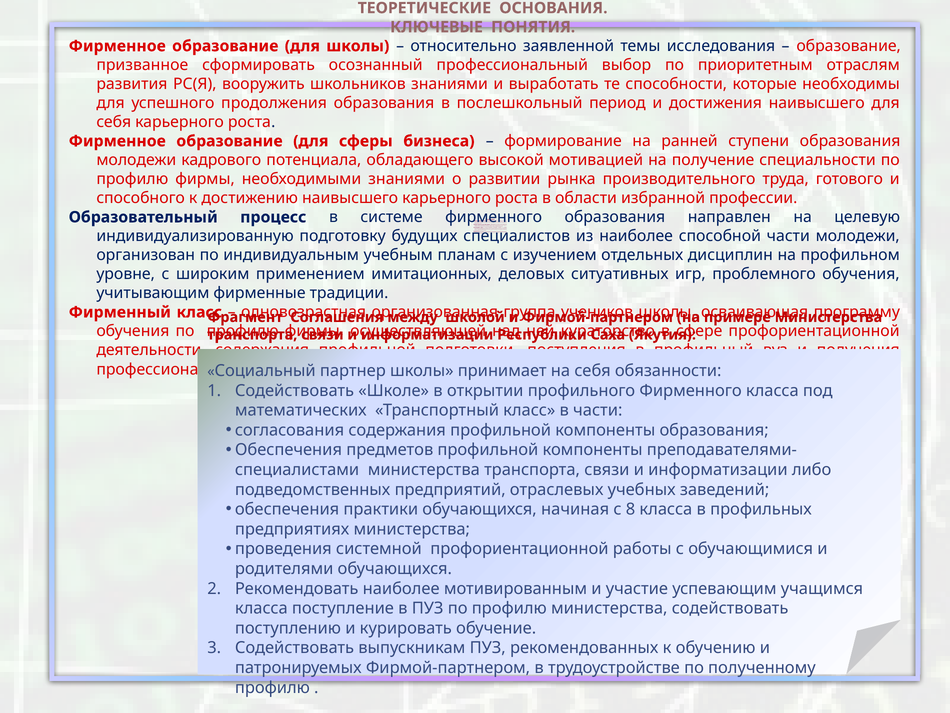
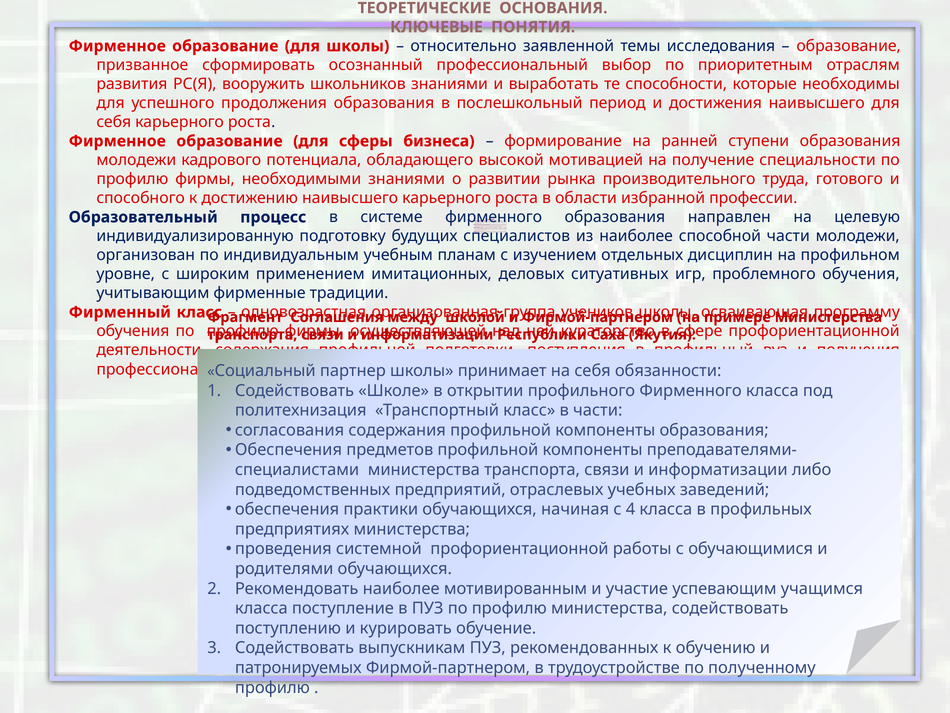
математических: математических -> политехнизация
8: 8 -> 4
